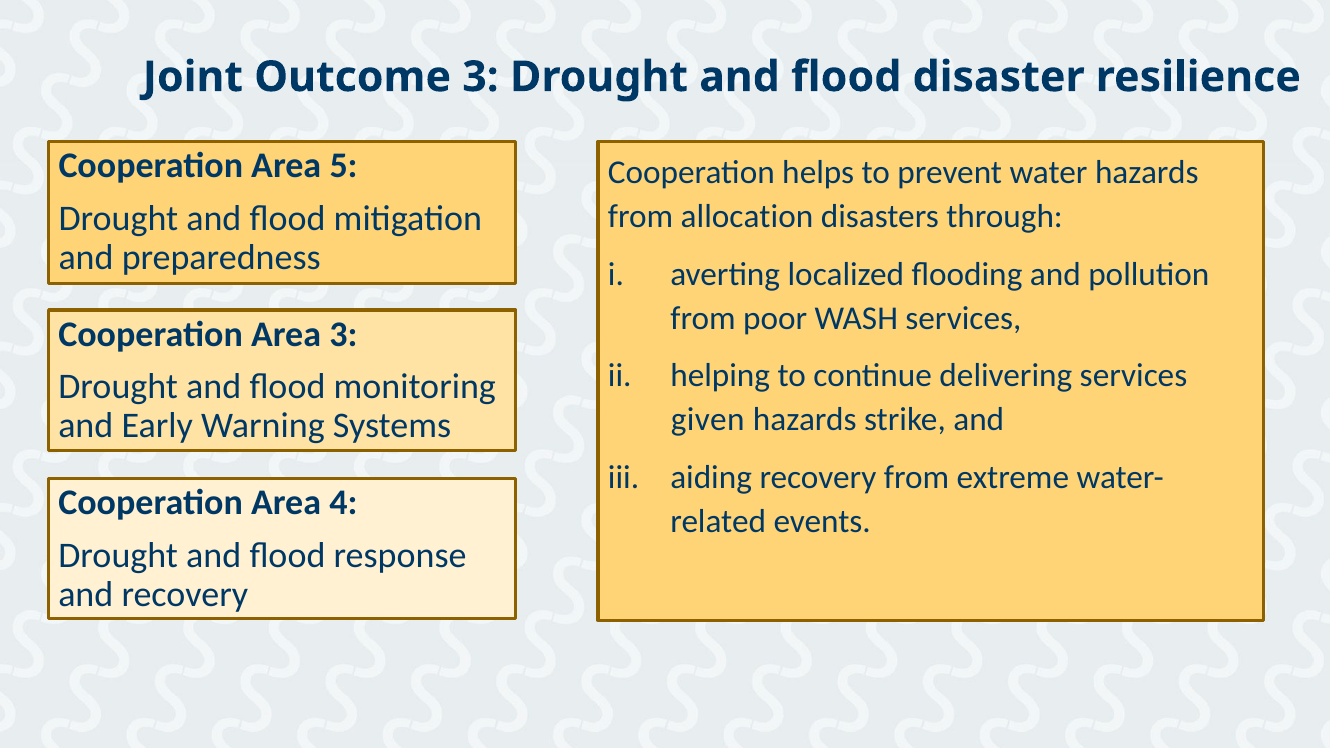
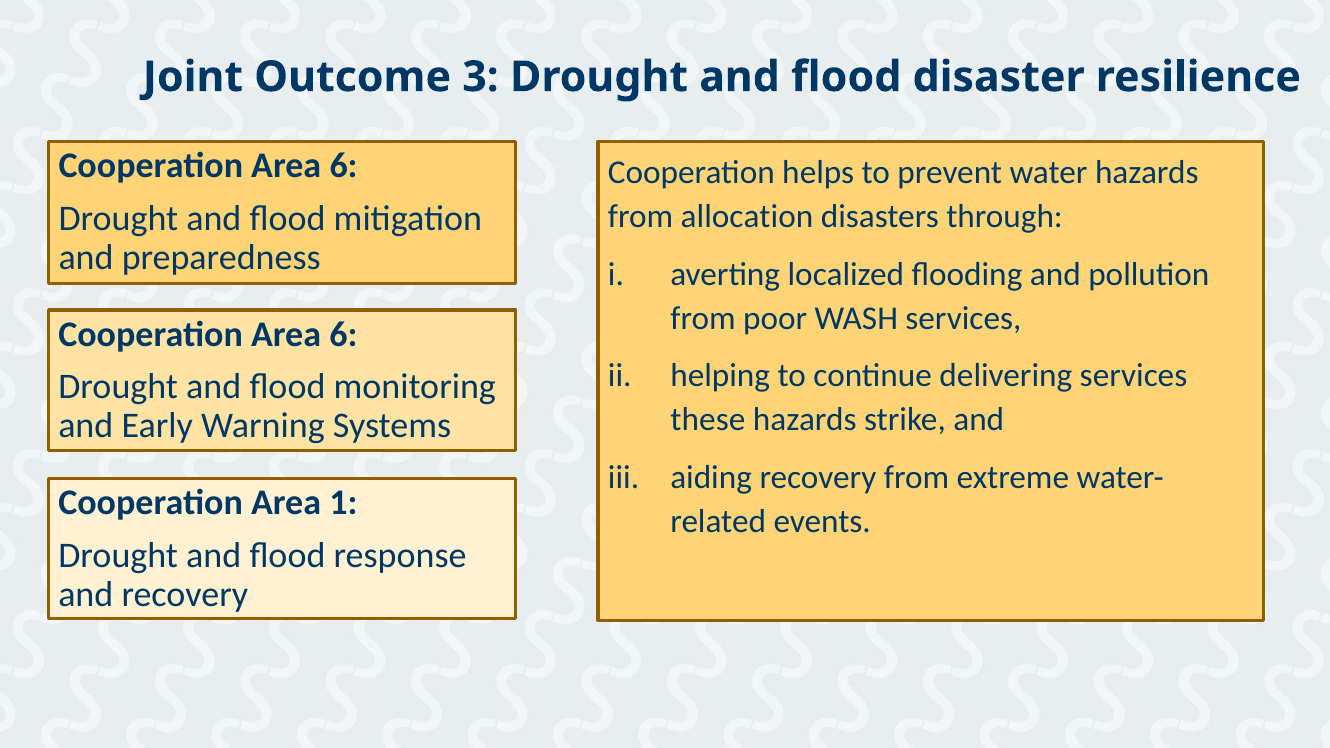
5 at (344, 166): 5 -> 6
3 at (343, 334): 3 -> 6
given: given -> these
4: 4 -> 1
